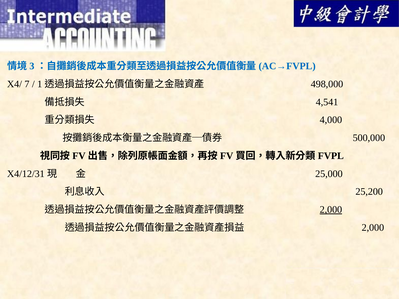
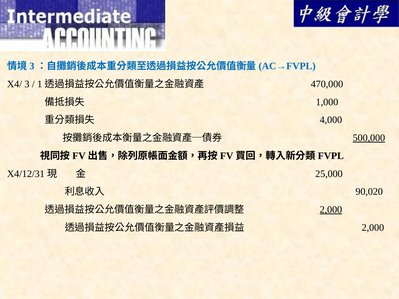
7: 7 -> 3
498,000: 498,000 -> 470,000
4,541: 4,541 -> 1,000
500,000 underline: none -> present
25,200: 25,200 -> 90,020
